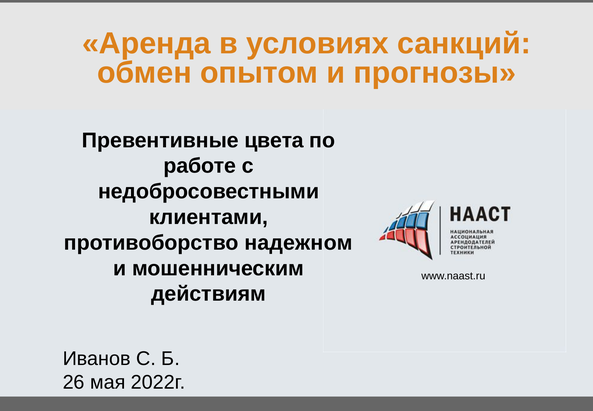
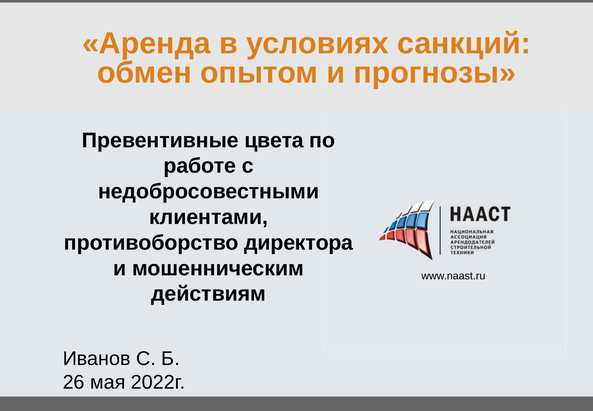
надежном: надежном -> директора
